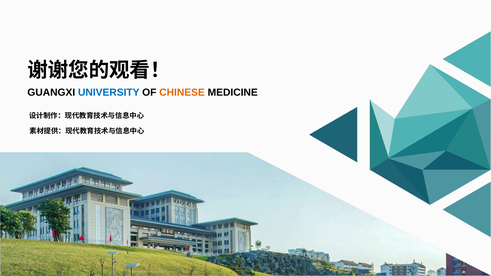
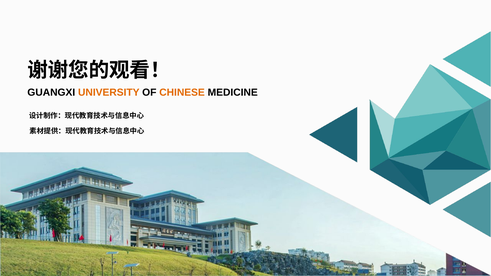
UNIVERSITY colour: blue -> orange
